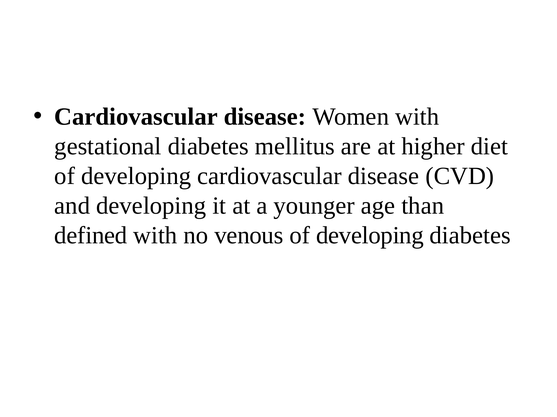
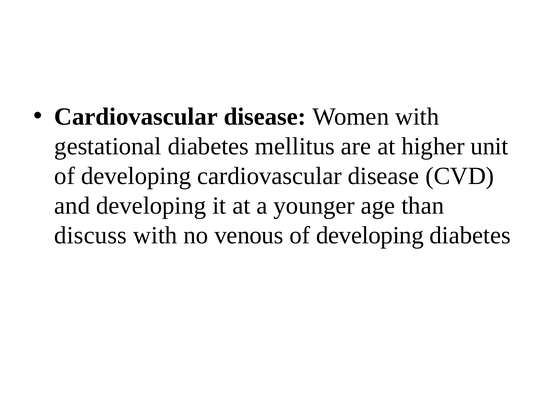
diet: diet -> unit
defined: defined -> discuss
